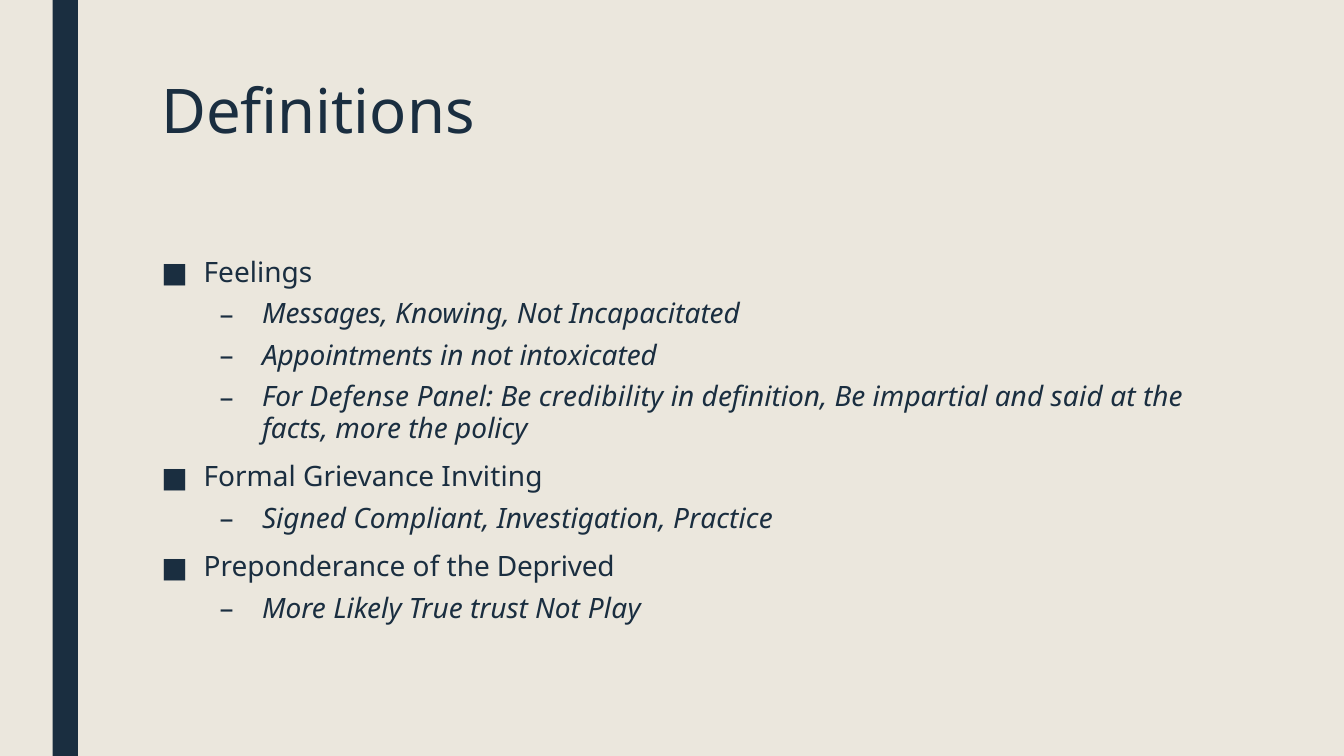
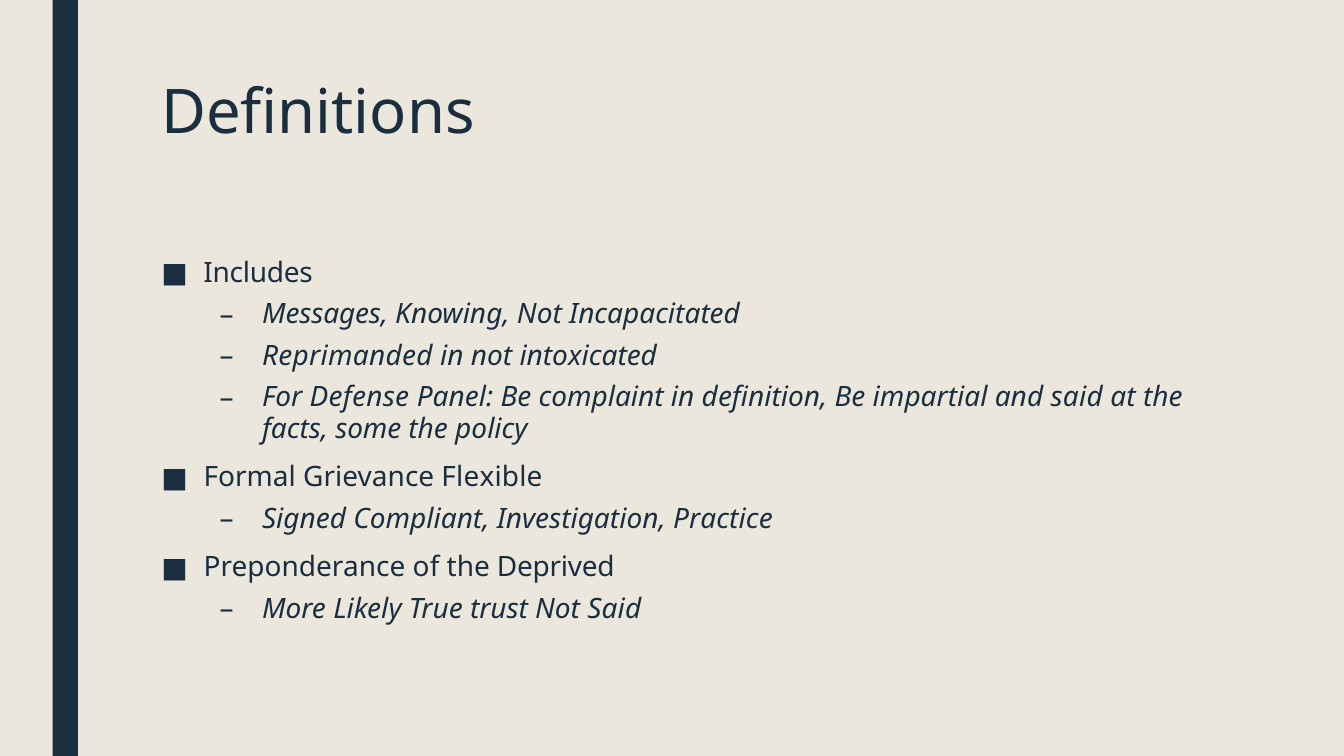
Feelings: Feelings -> Includes
Appointments: Appointments -> Reprimanded
credibility: credibility -> complaint
facts more: more -> some
Inviting: Inviting -> Flexible
Not Play: Play -> Said
